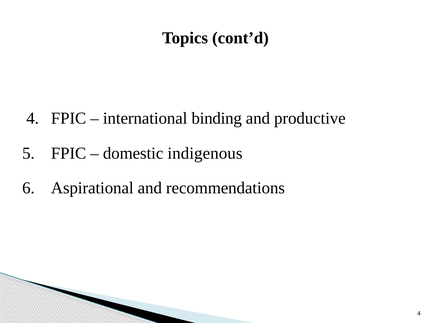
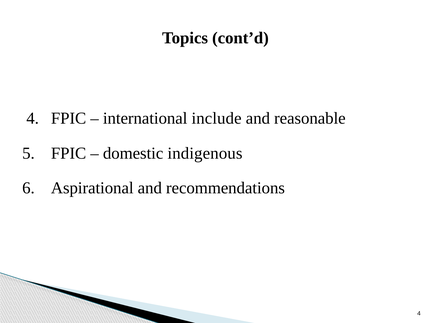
binding: binding -> include
productive: productive -> reasonable
